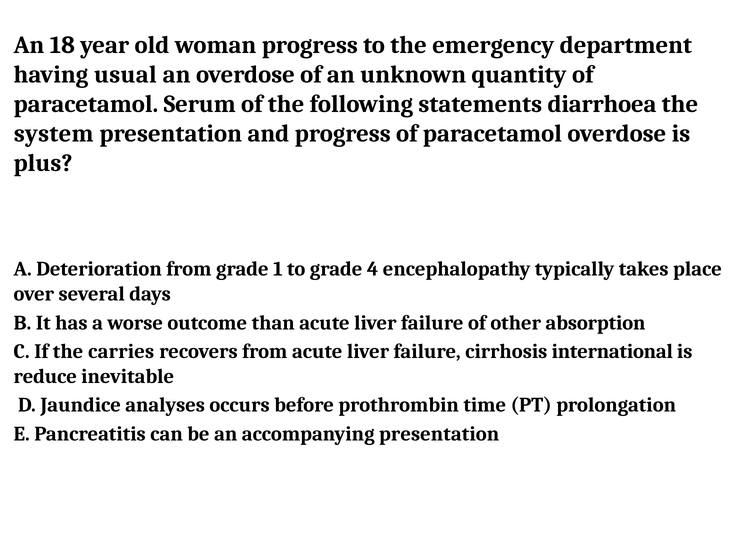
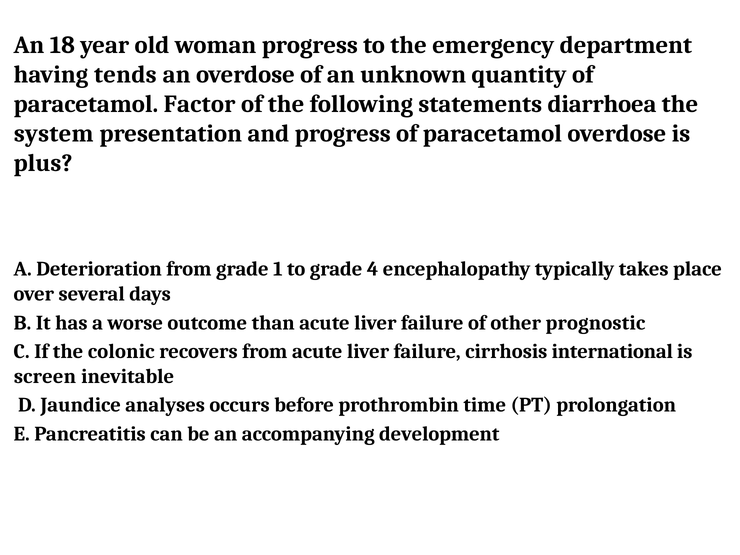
usual: usual -> tends
Serum: Serum -> Factor
absorption: absorption -> prognostic
carries: carries -> colonic
reduce: reduce -> screen
accompanying presentation: presentation -> development
